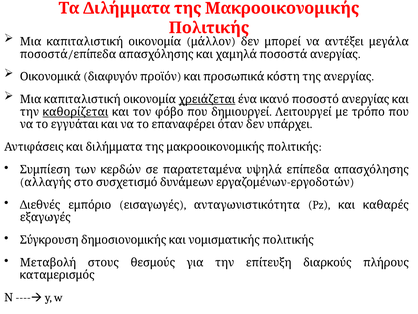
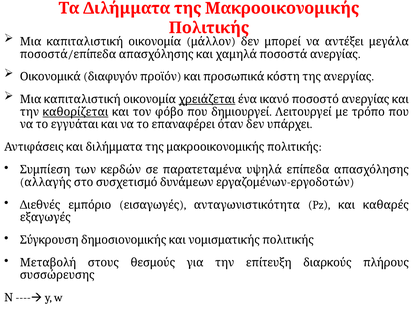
καταμερισμός: καταμερισμός -> συσσώρευσης
